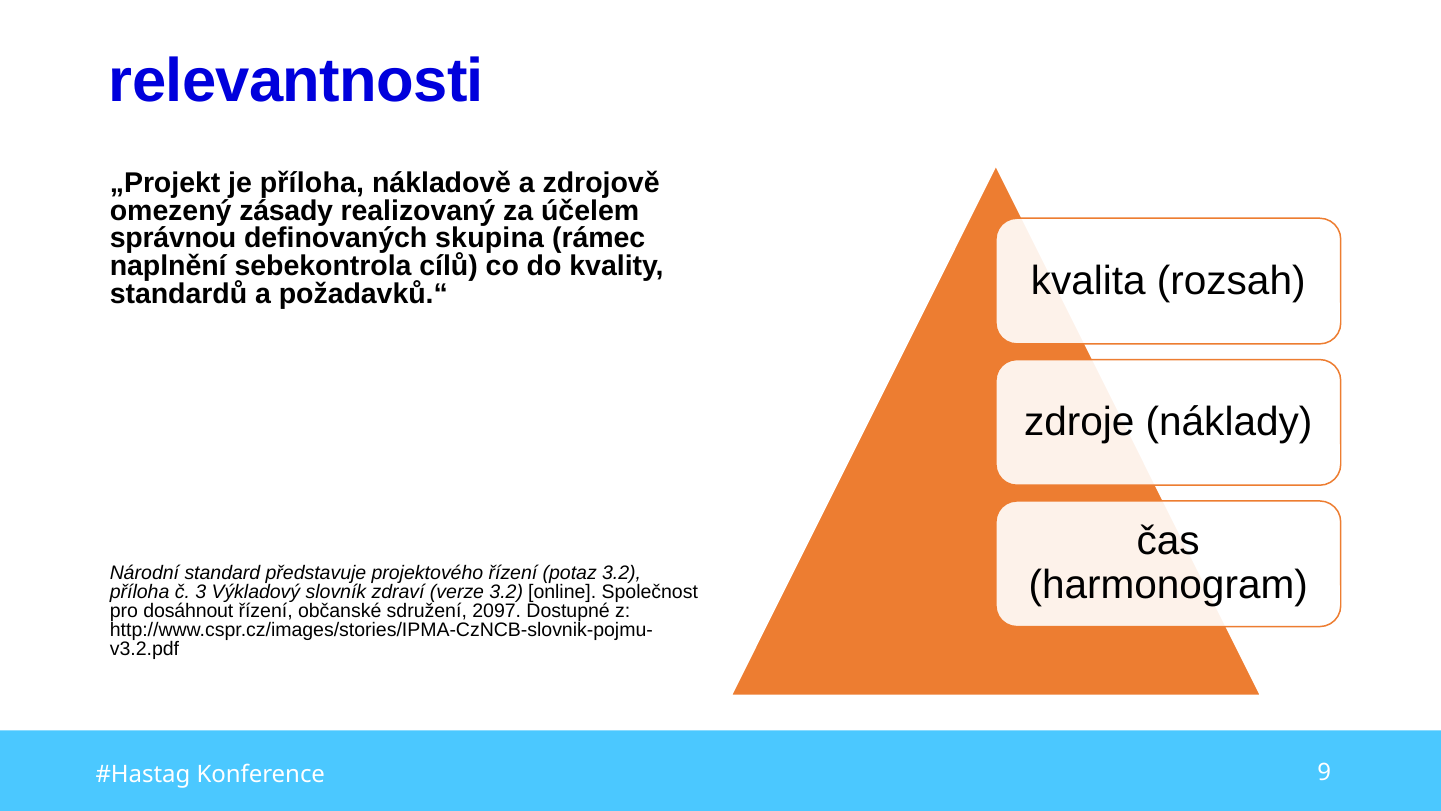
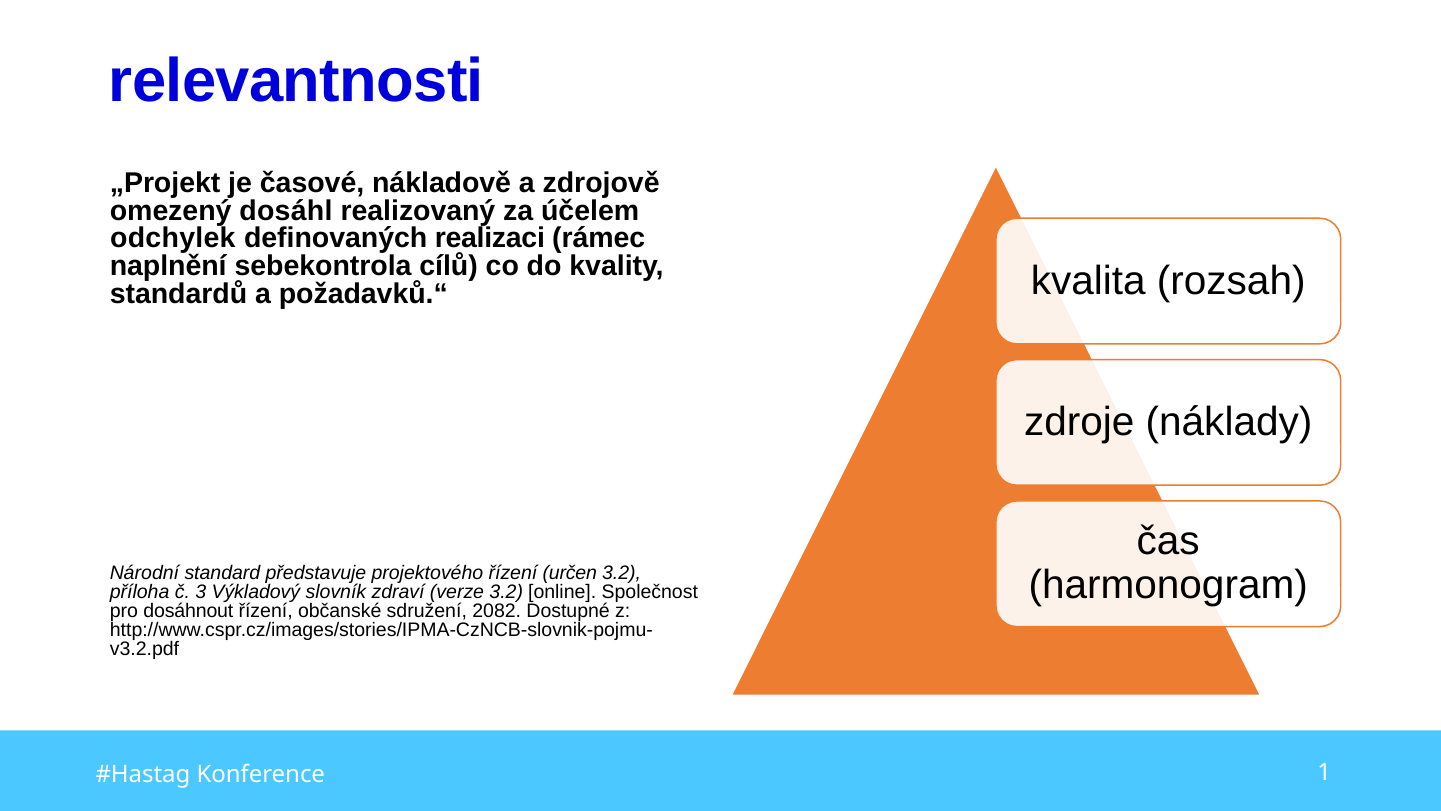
je příloha: příloha -> časové
zásady: zásady -> dosáhl
správnou: správnou -> odchylek
skupina: skupina -> realizaci
potaz: potaz -> určen
2097: 2097 -> 2082
9: 9 -> 1
